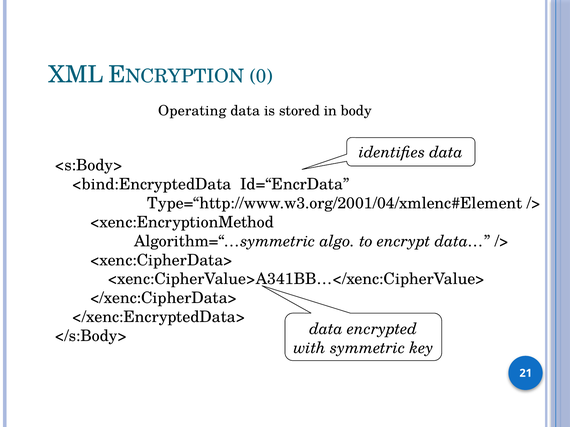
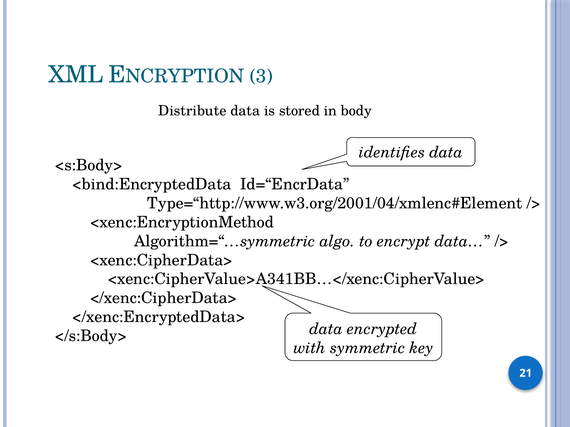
0: 0 -> 3
Operating: Operating -> Distribute
